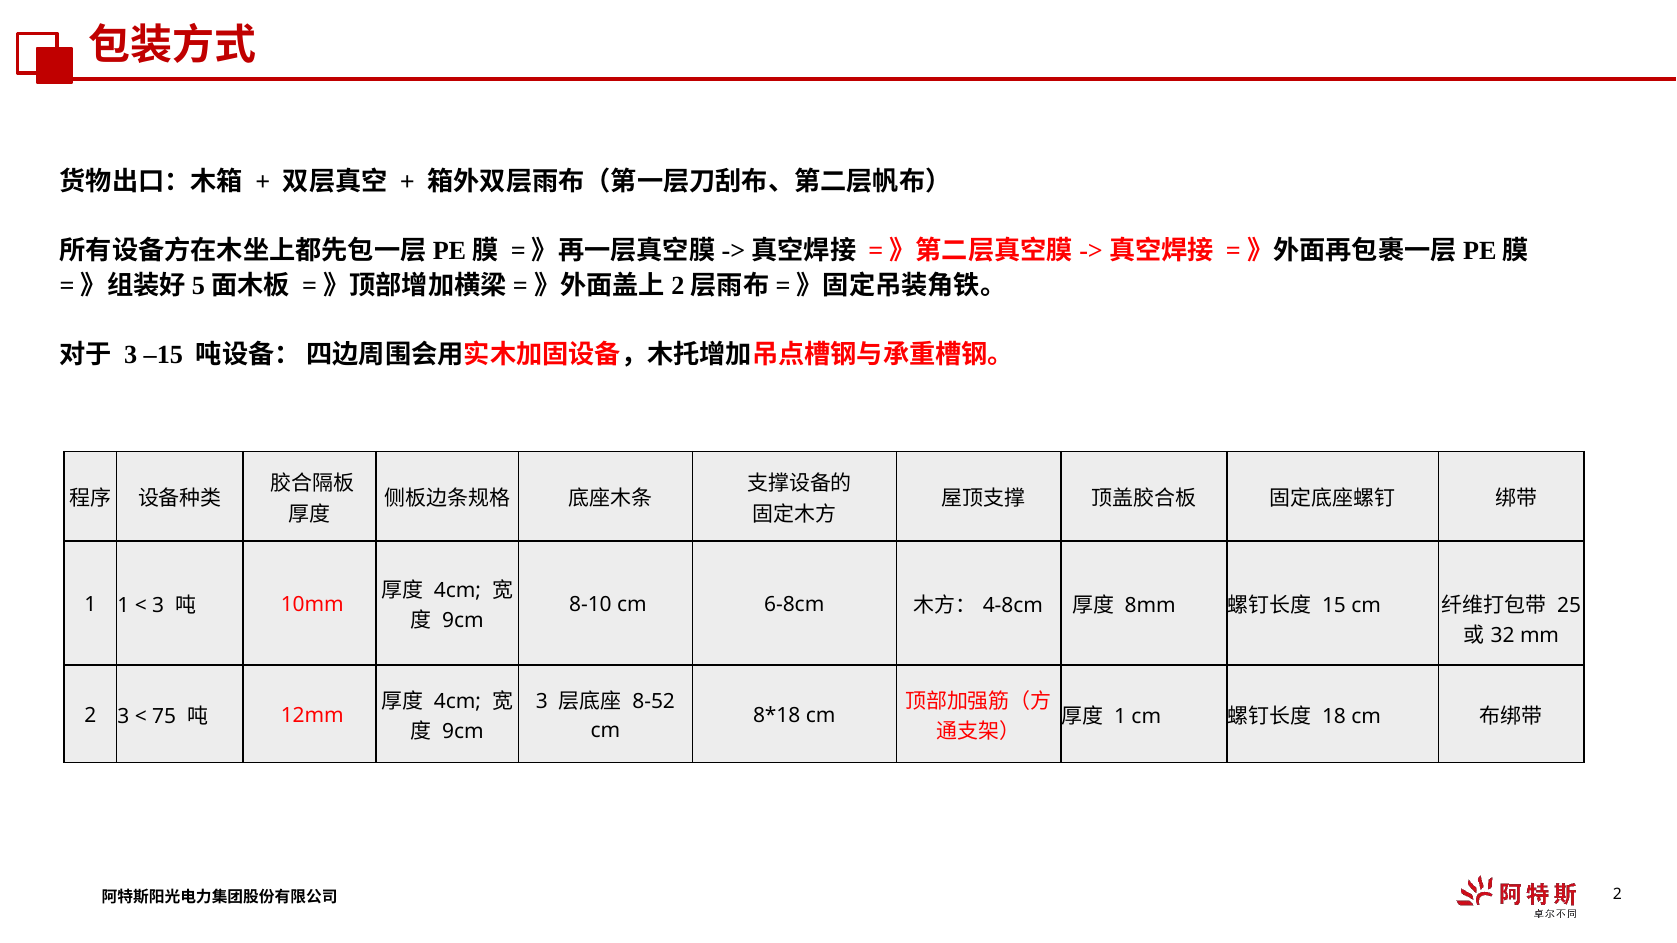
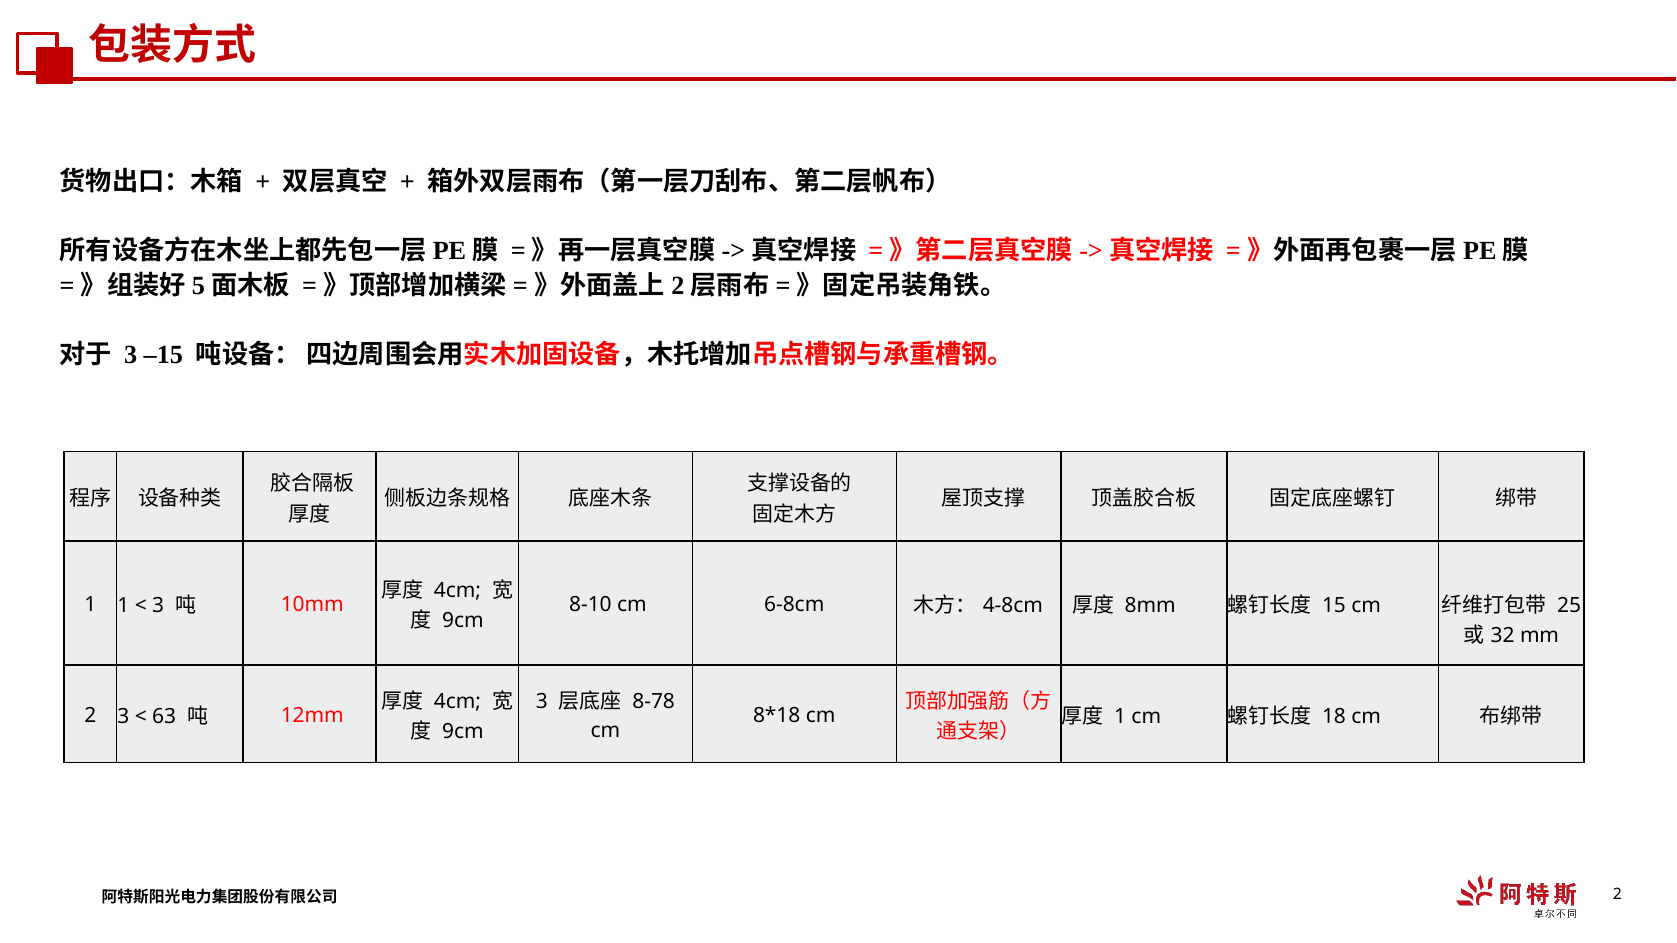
8-52: 8-52 -> 8-78
75: 75 -> 63
